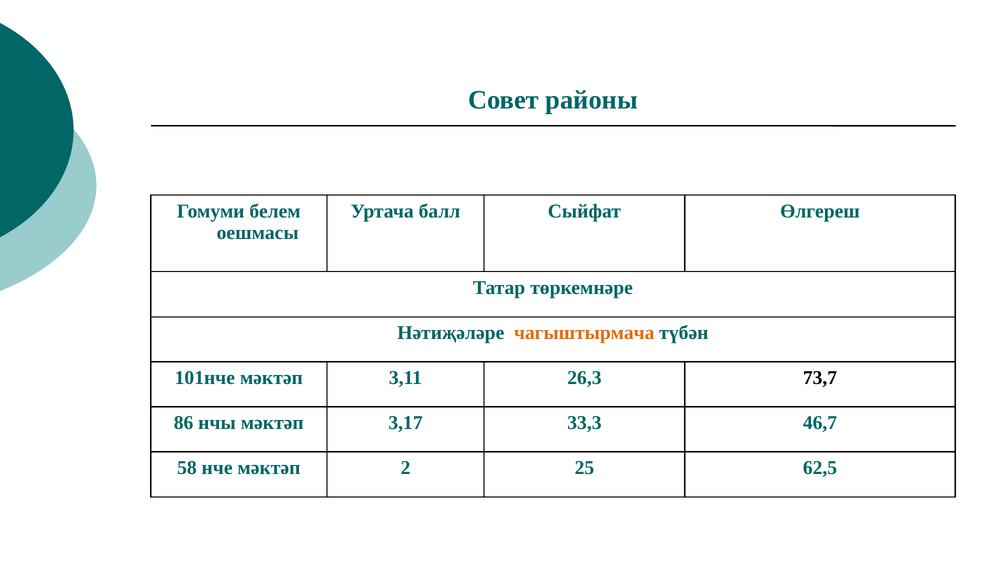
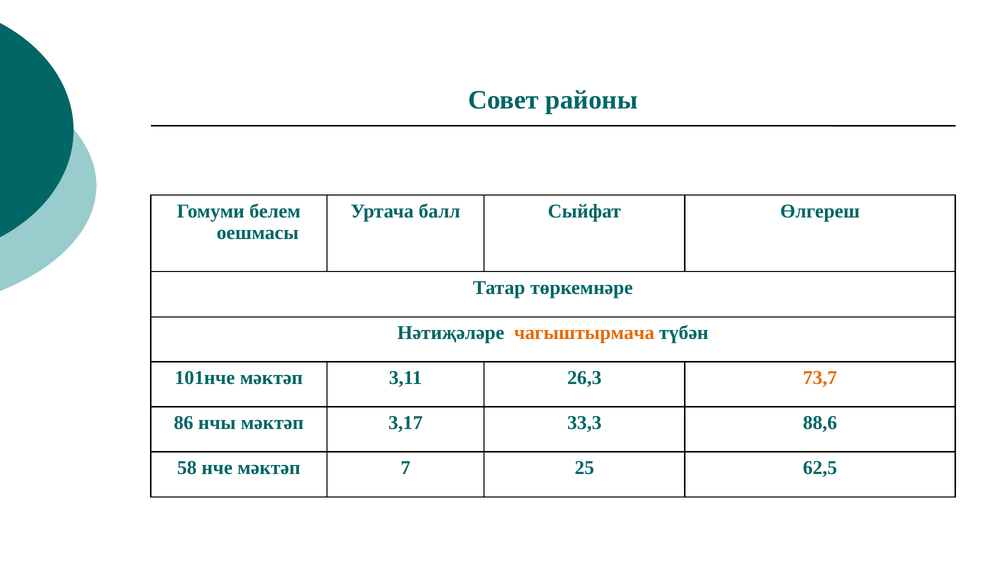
73,7 colour: black -> orange
46,7: 46,7 -> 88,6
2: 2 -> 7
